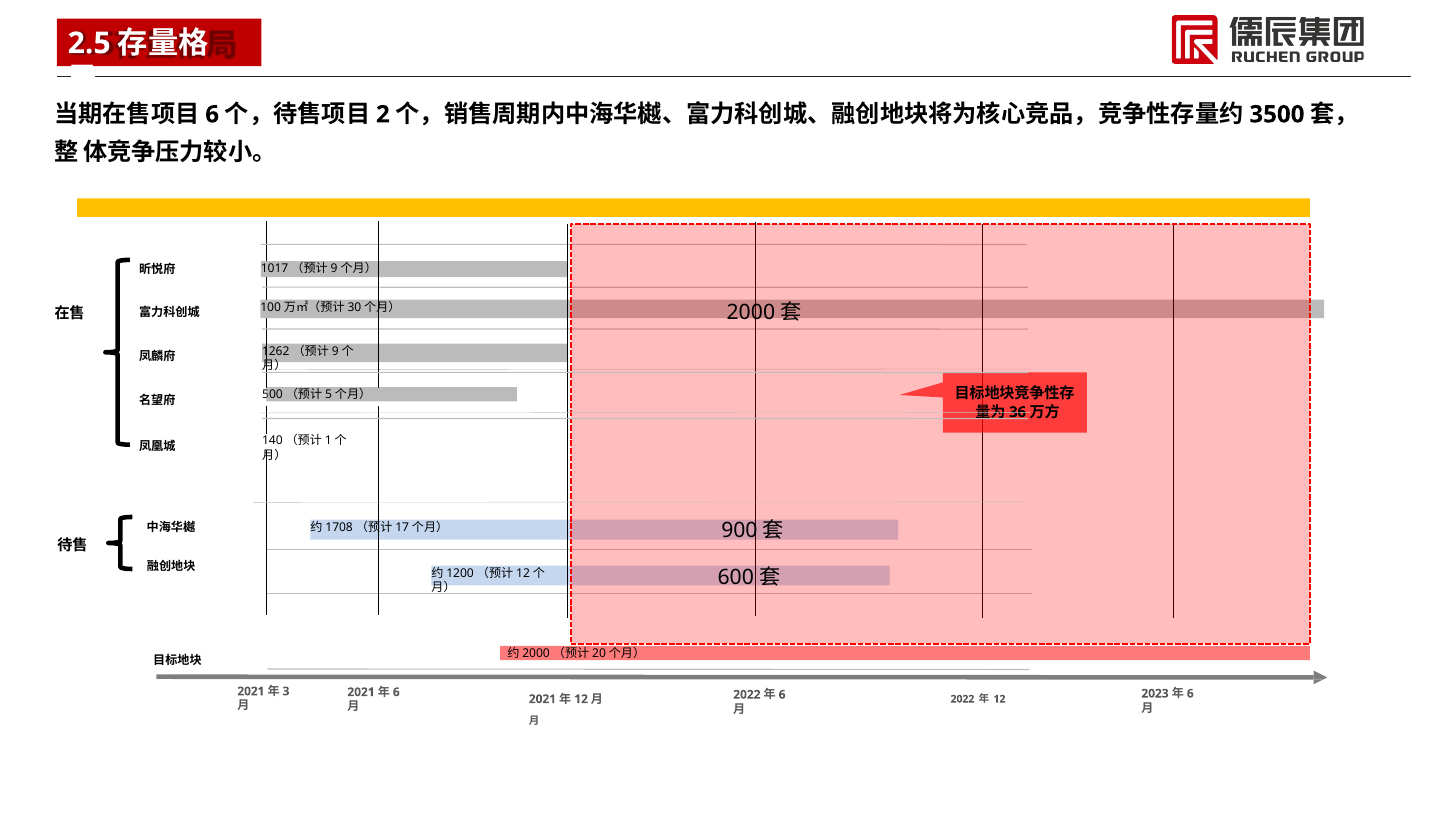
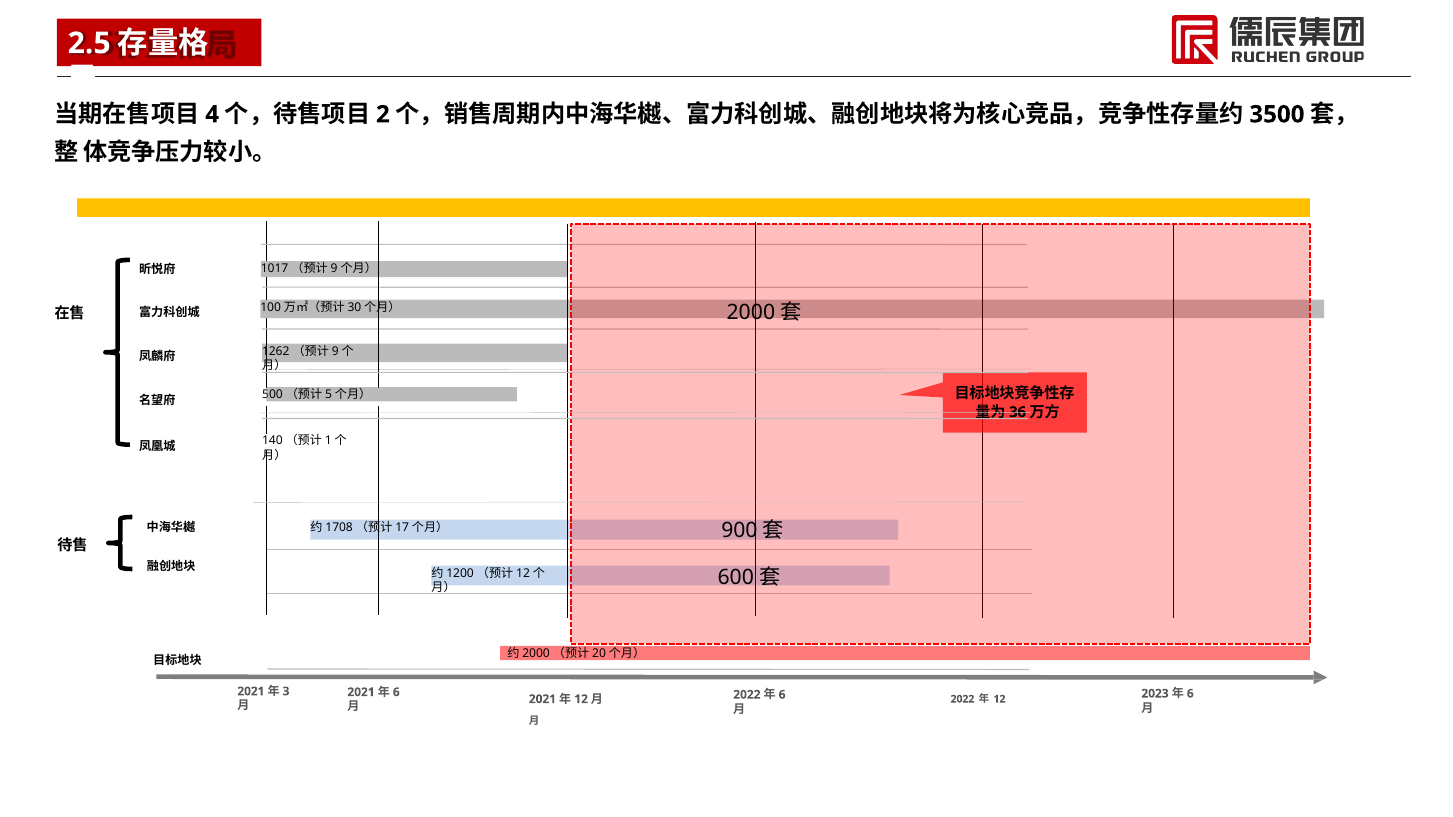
6: 6 -> 4
